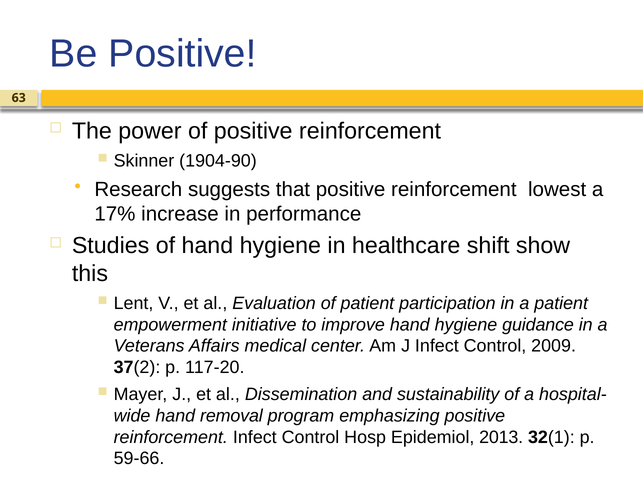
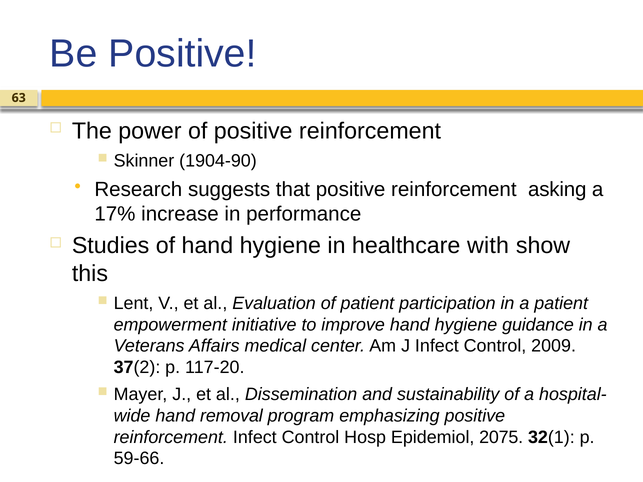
lowest: lowest -> asking
shift: shift -> with
2013: 2013 -> 2075
